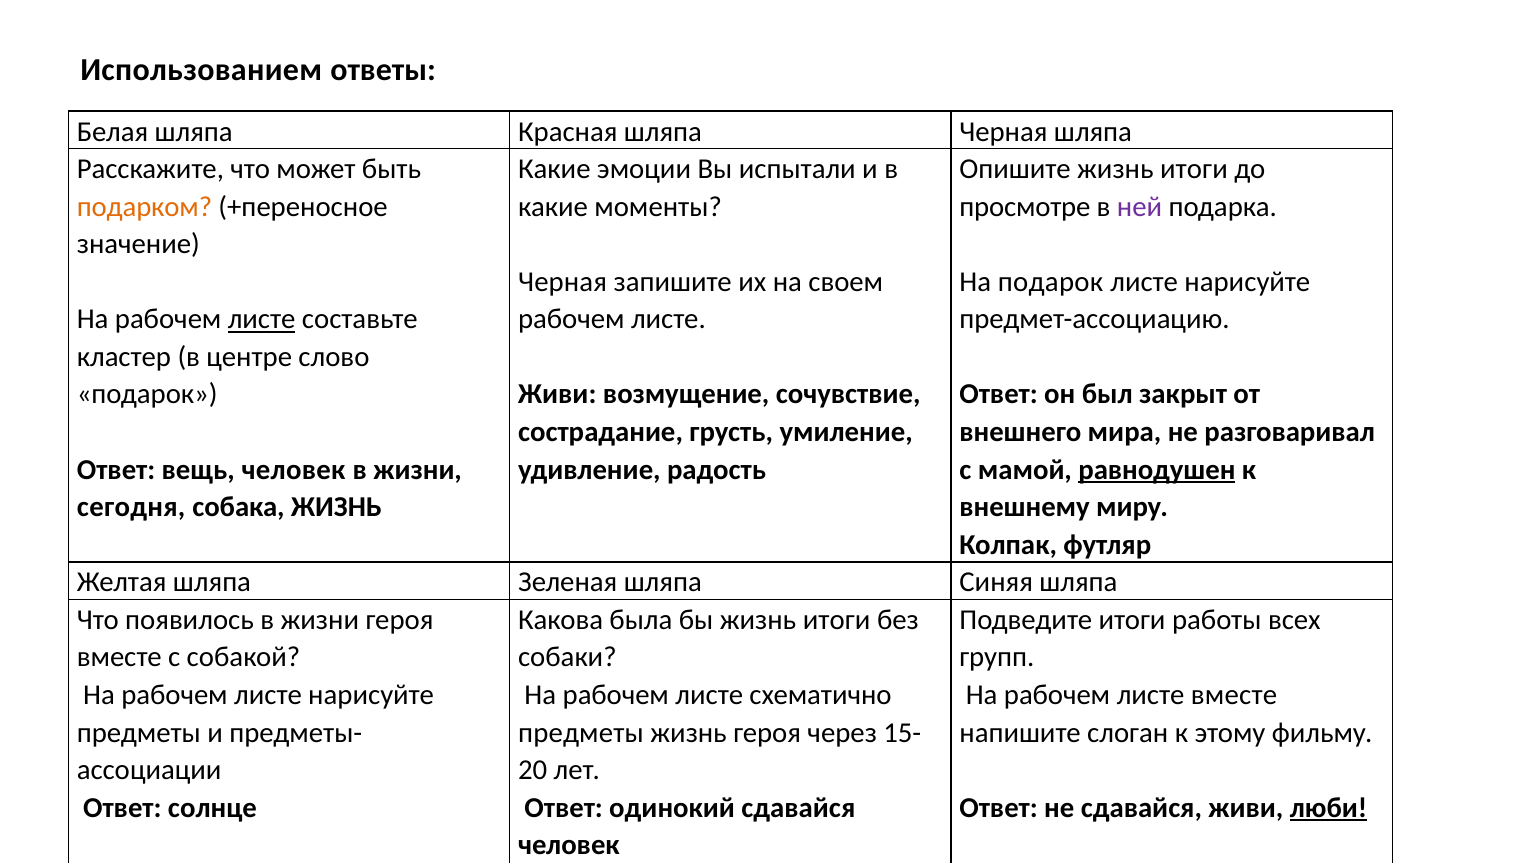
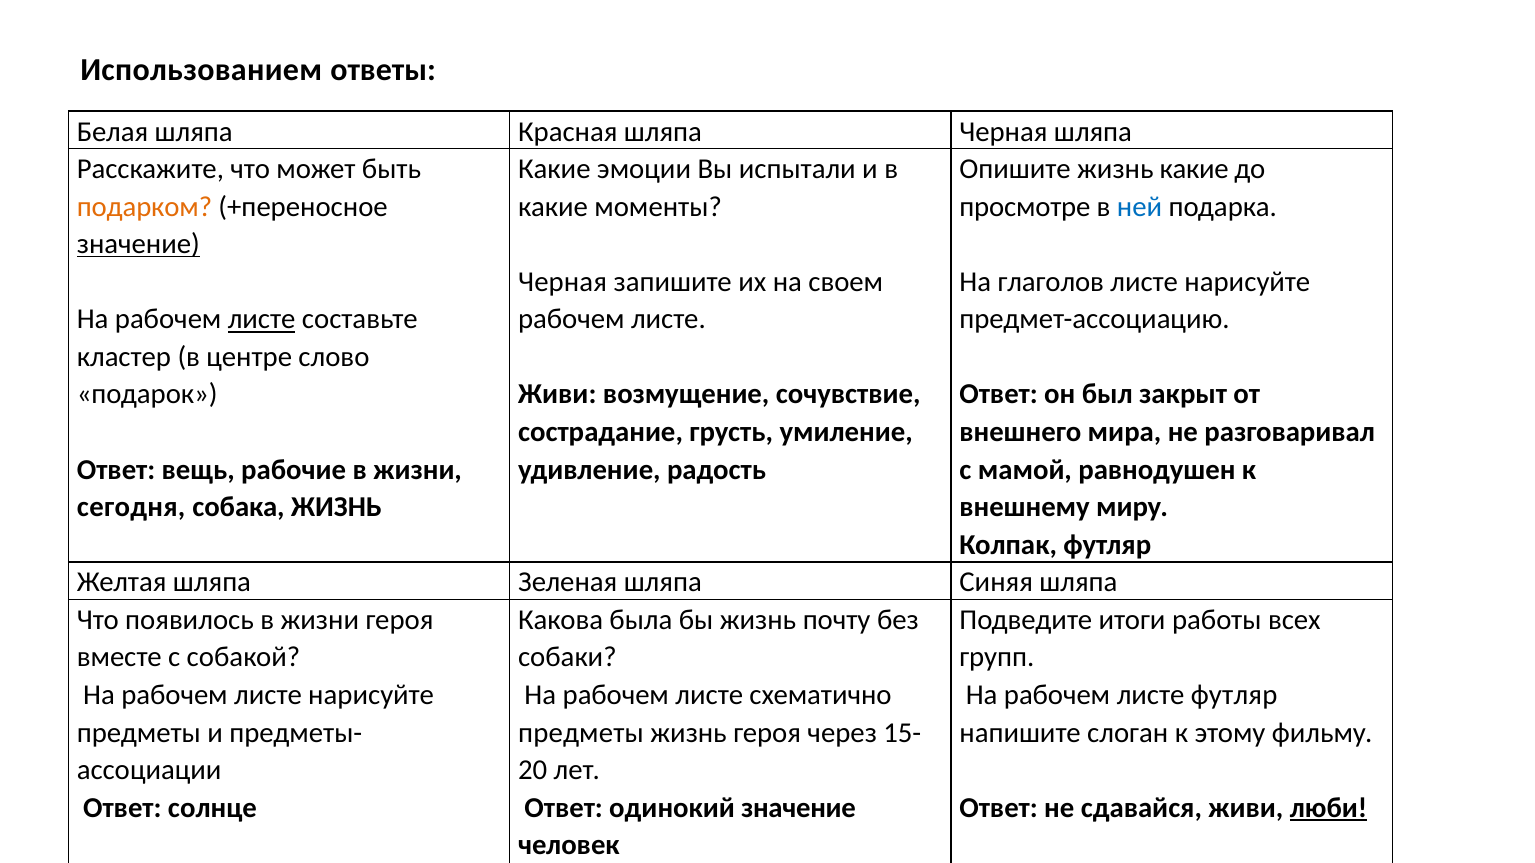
Опишите жизнь итоги: итоги -> какие
ней colour: purple -> blue
значение at (138, 244) underline: none -> present
На подарок: подарок -> глаголов
вещь человек: человек -> рабочие
равнодушен underline: present -> none
бы жизнь итоги: итоги -> почту
листе вместе: вместе -> футляр
одинокий сдавайся: сдавайся -> значение
